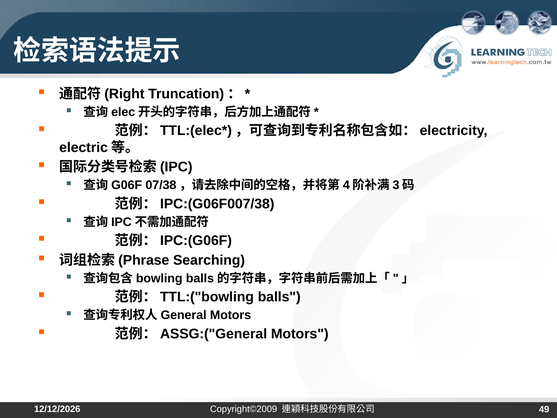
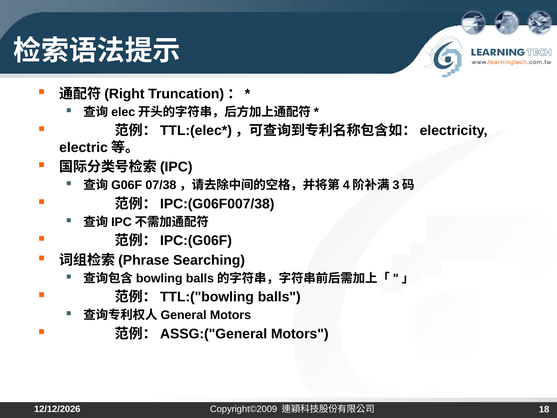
49: 49 -> 18
